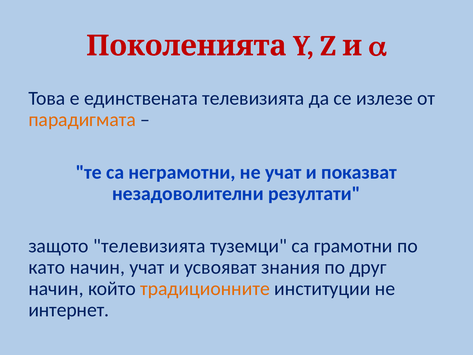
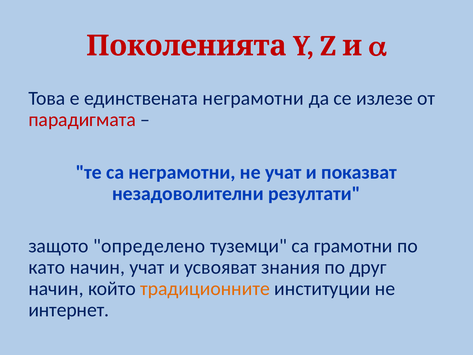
единствената телевизията: телевизията -> неграмотни
парадигмата colour: orange -> red
защото телевизията: телевизията -> определено
